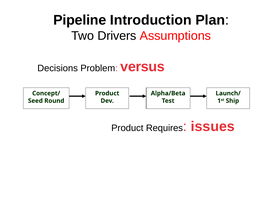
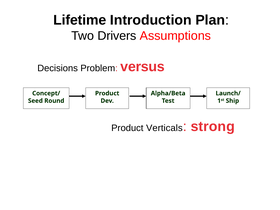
Pipeline: Pipeline -> Lifetime
Requires: Requires -> Verticals
issues: issues -> strong
